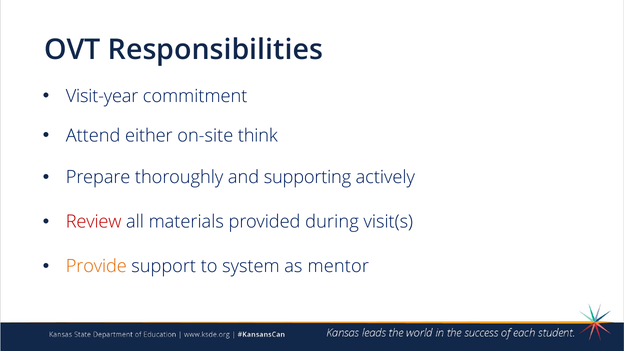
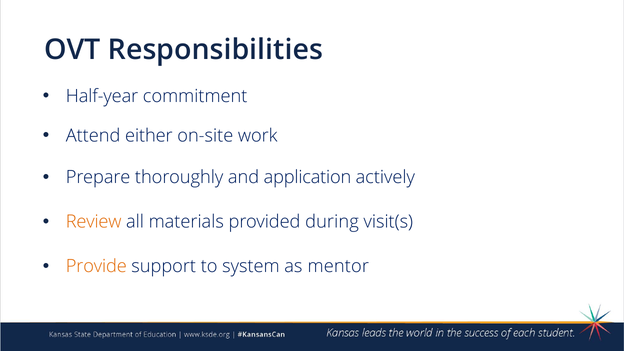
Visit-year: Visit-year -> Half-year
think: think -> work
supporting: supporting -> application
Review colour: red -> orange
